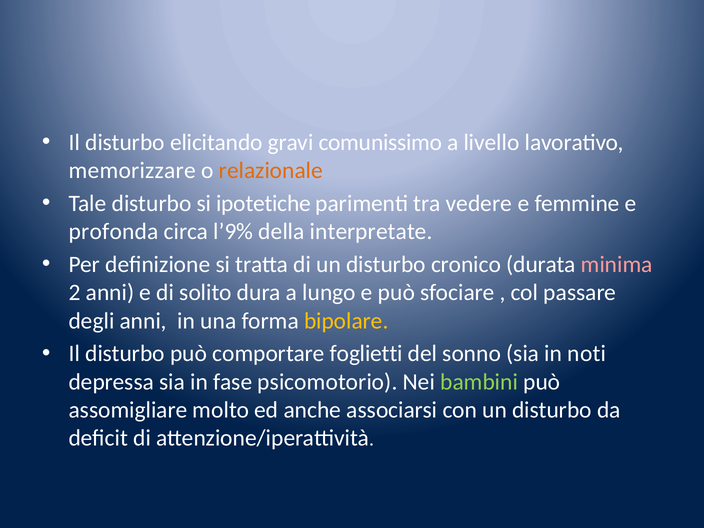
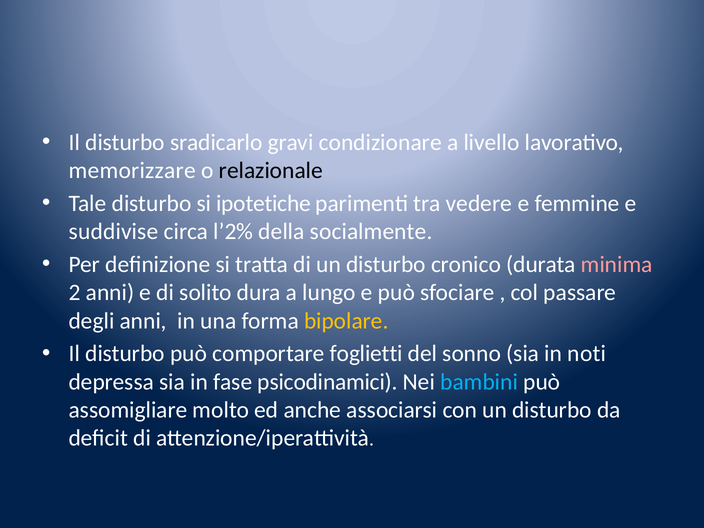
elicitando: elicitando -> sradicarlo
comunissimo: comunissimo -> condizionare
relazionale colour: orange -> black
profonda: profonda -> suddivise
l’9%: l’9% -> l’2%
interpretate: interpretate -> socialmente
psicomotorio: psicomotorio -> psicodinamici
bambini colour: light green -> light blue
